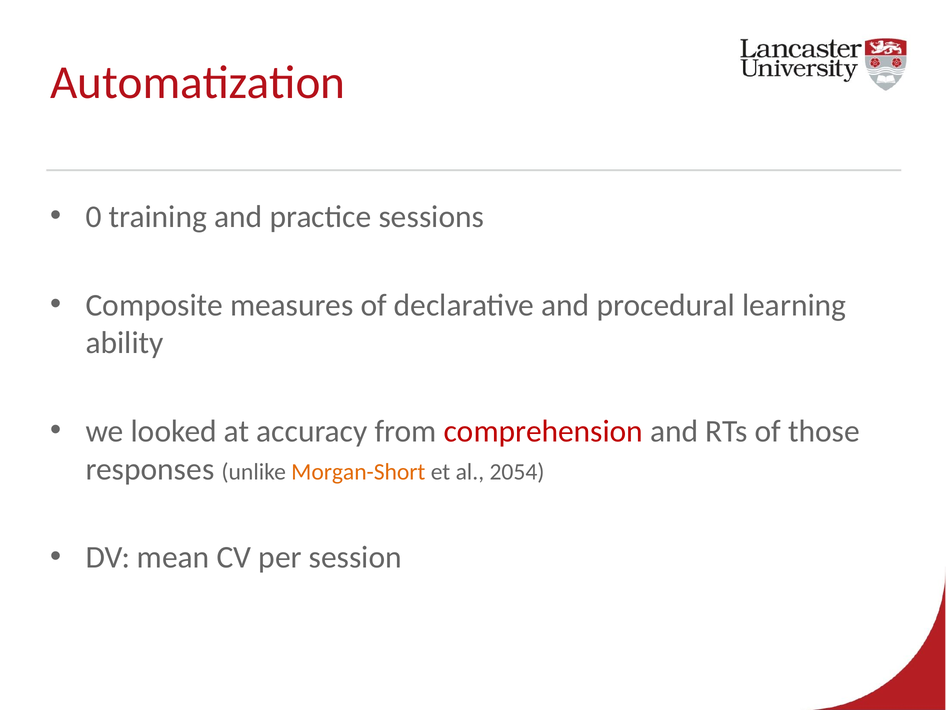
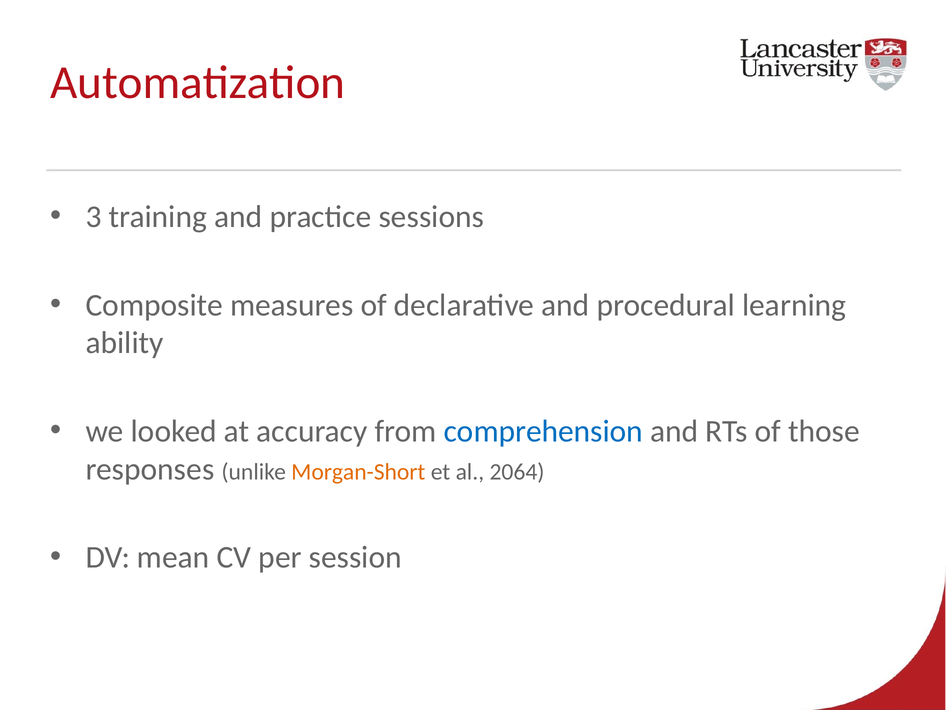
0: 0 -> 3
comprehension colour: red -> blue
2054: 2054 -> 2064
